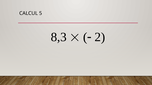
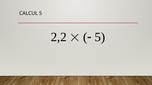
8,3: 8,3 -> 2,2
2 at (100, 37): 2 -> 5
